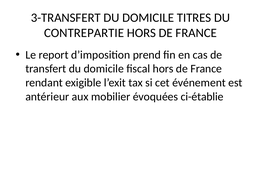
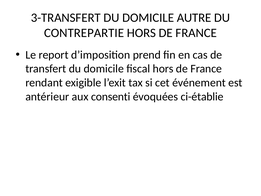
TITRES: TITRES -> AUTRE
mobilier: mobilier -> consenti
